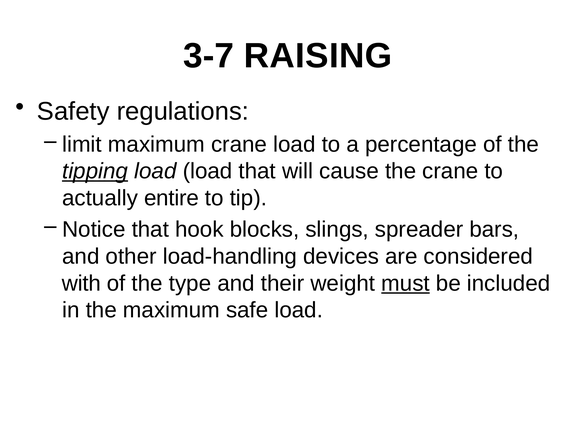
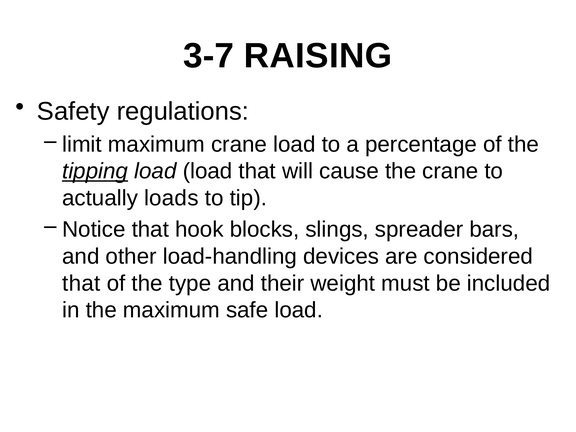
entire: entire -> loads
with at (81, 283): with -> that
must underline: present -> none
